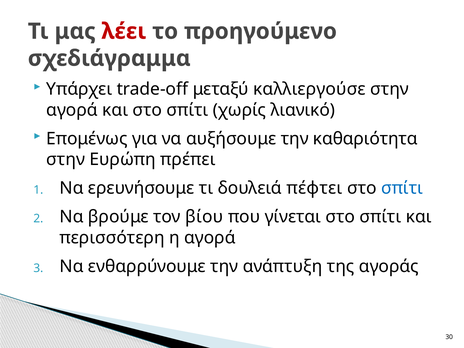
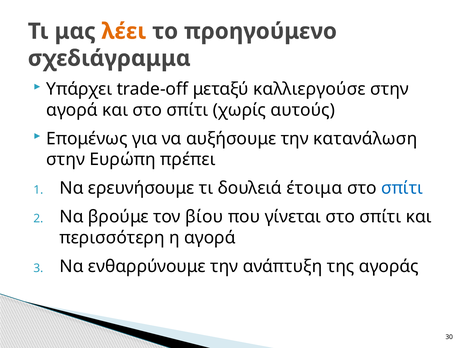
λέει colour: red -> orange
λιανικό: λιανικό -> αυτούς
καθαριότητα: καθαριότητα -> κατανάλωση
πέφτει: πέφτει -> έτοιμα
